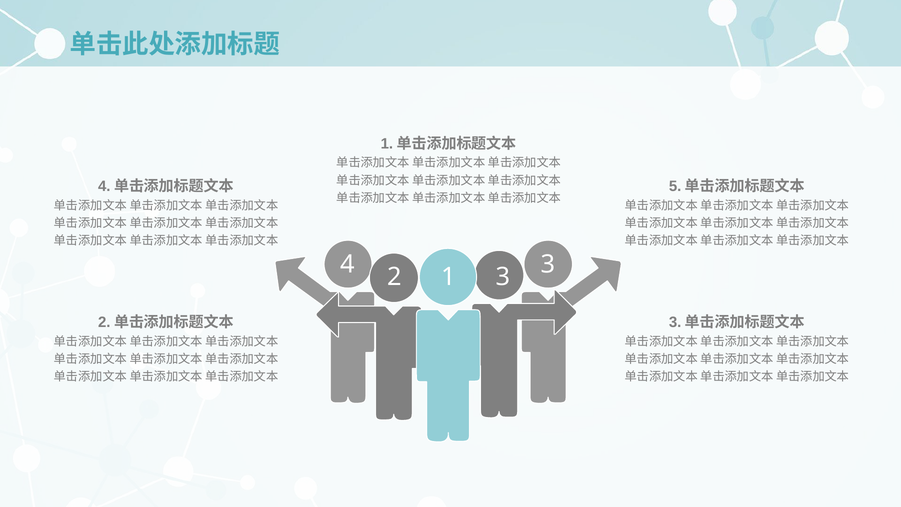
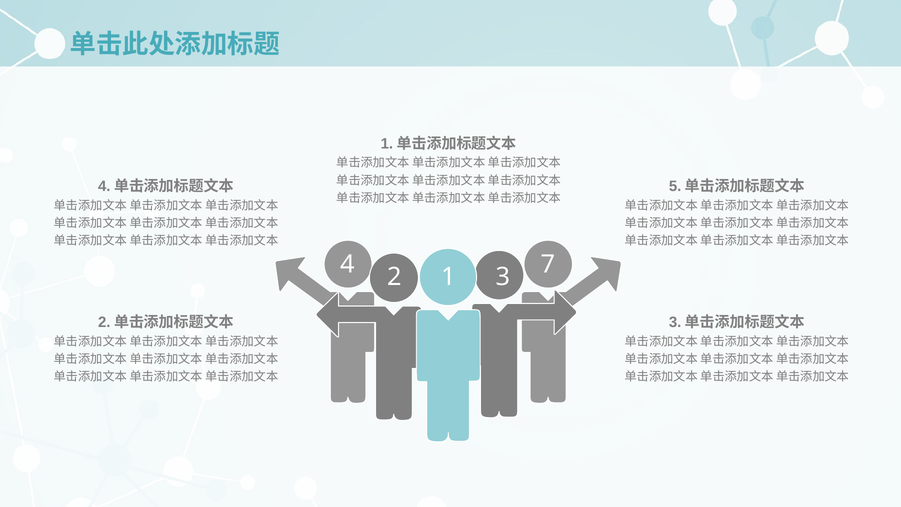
4 3: 3 -> 7
